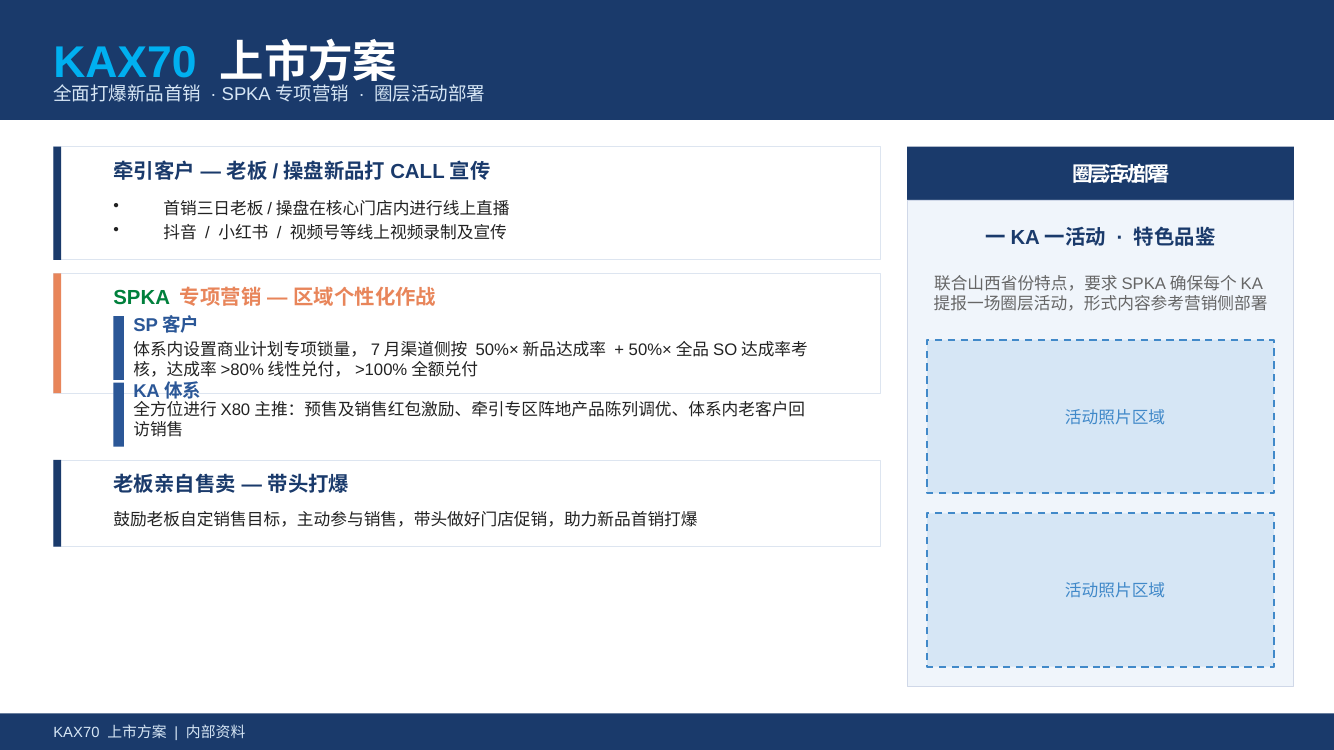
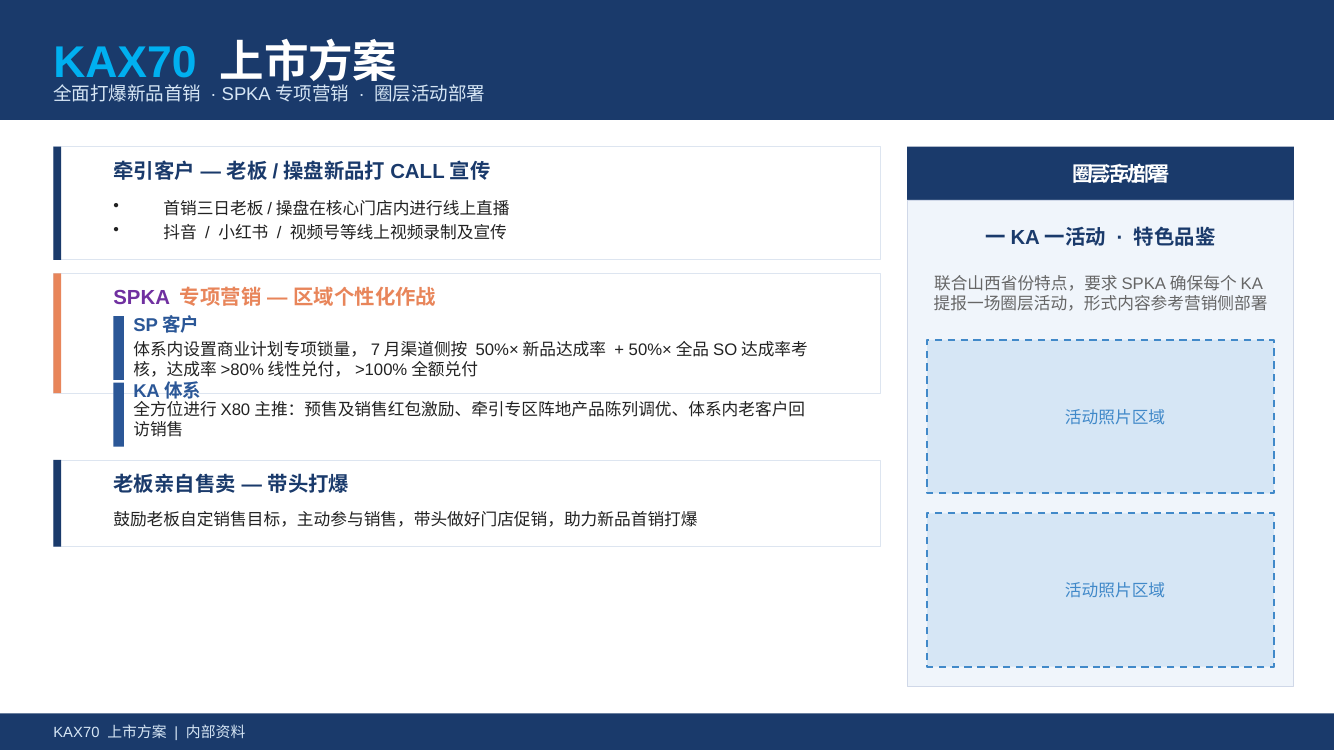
SPKA at (142, 298) colour: green -> purple
